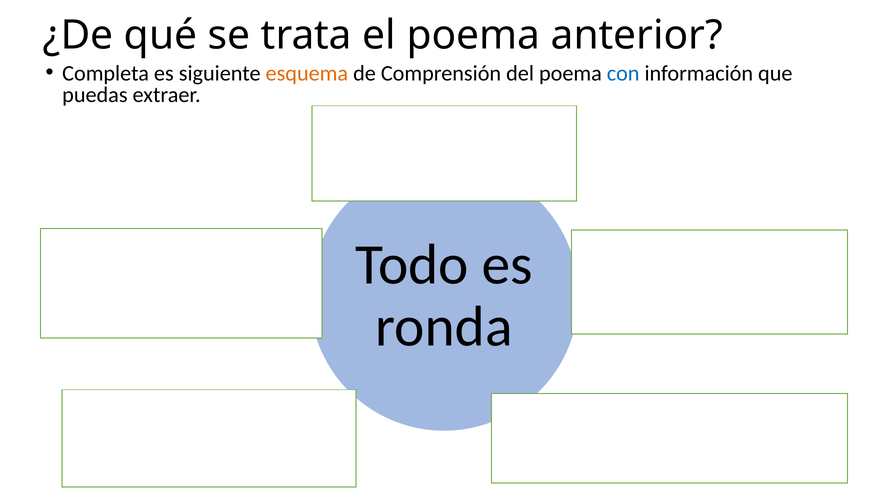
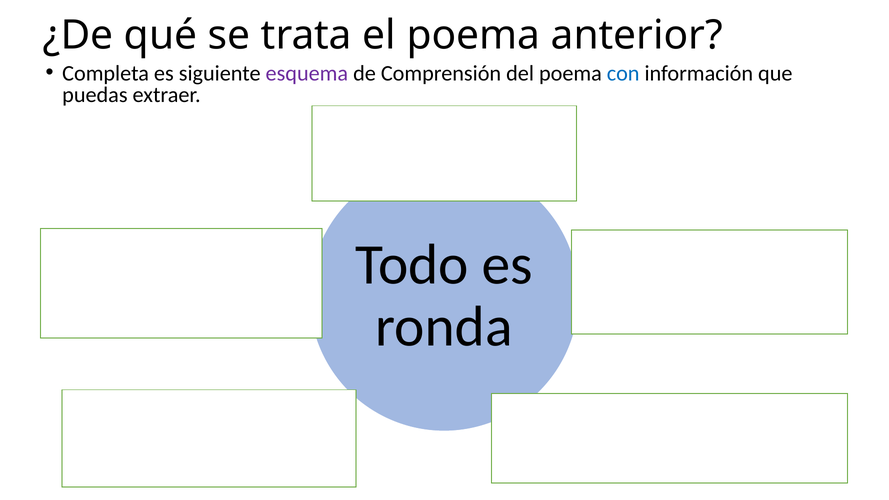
esquema colour: orange -> purple
